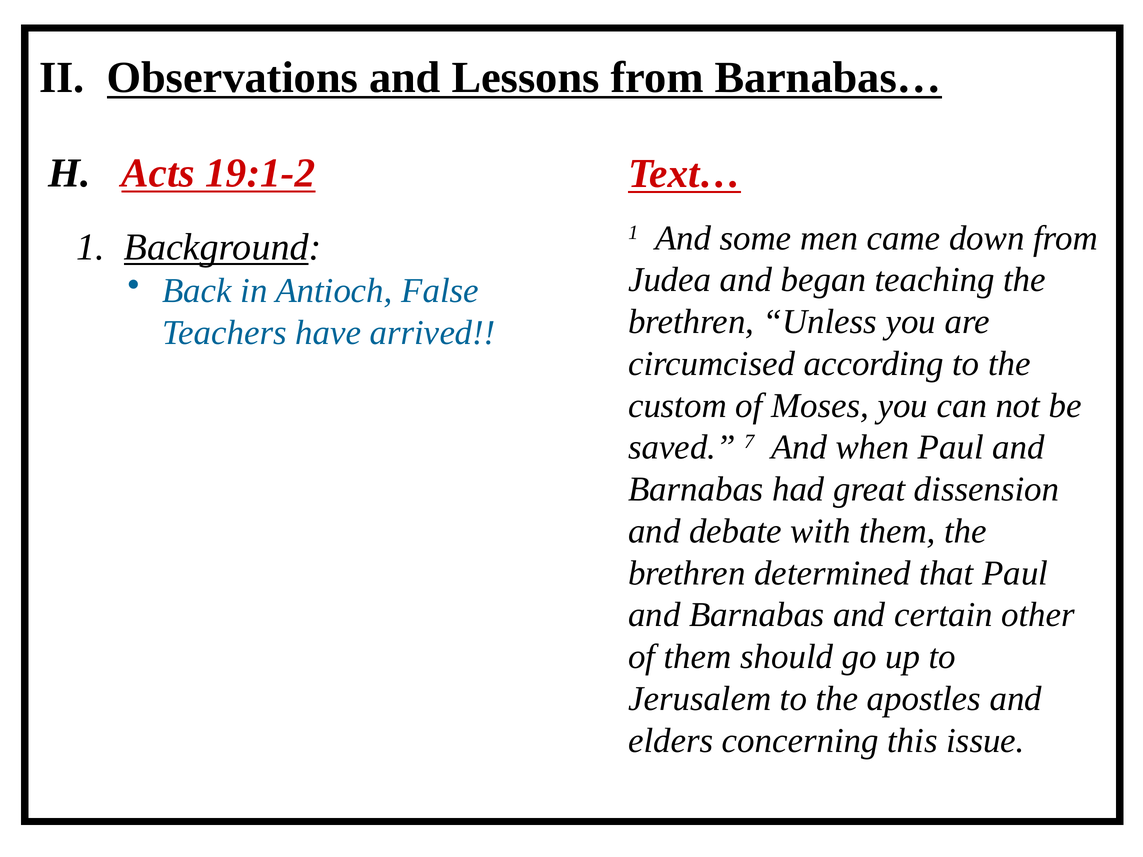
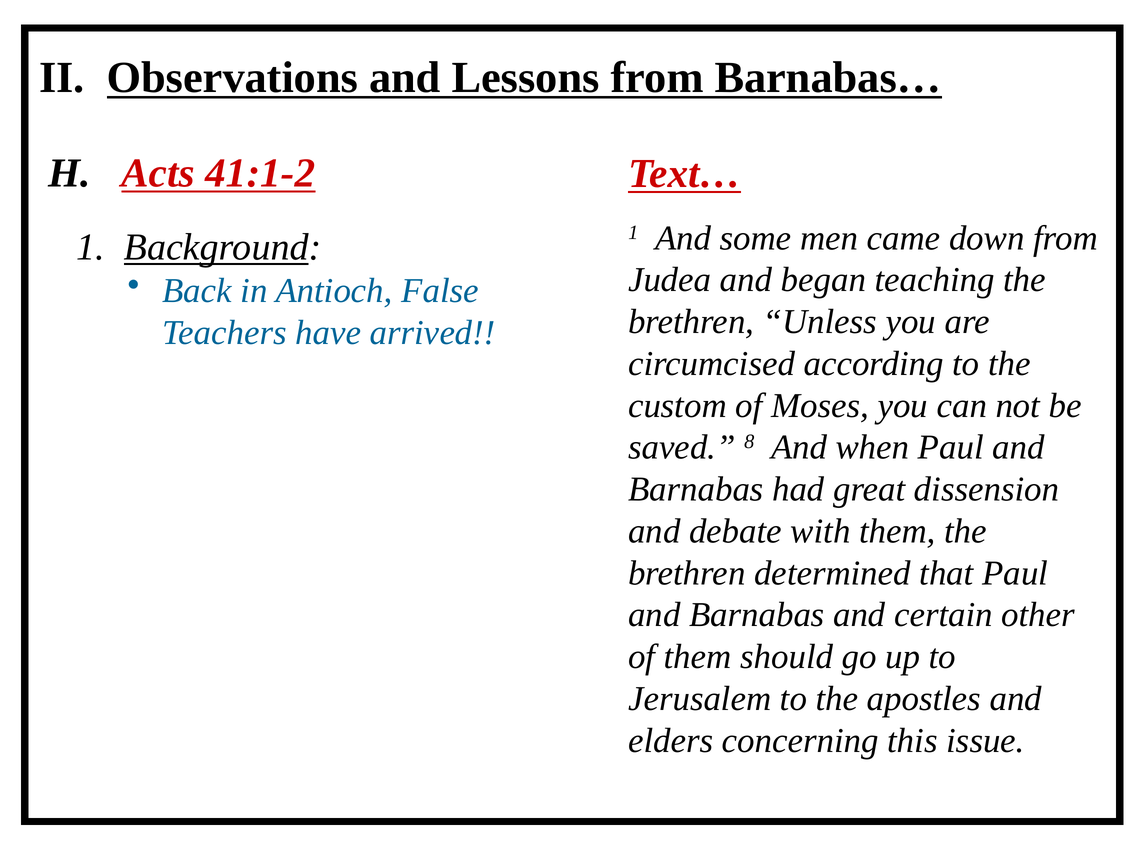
19:1-2: 19:1-2 -> 41:1-2
7: 7 -> 8
